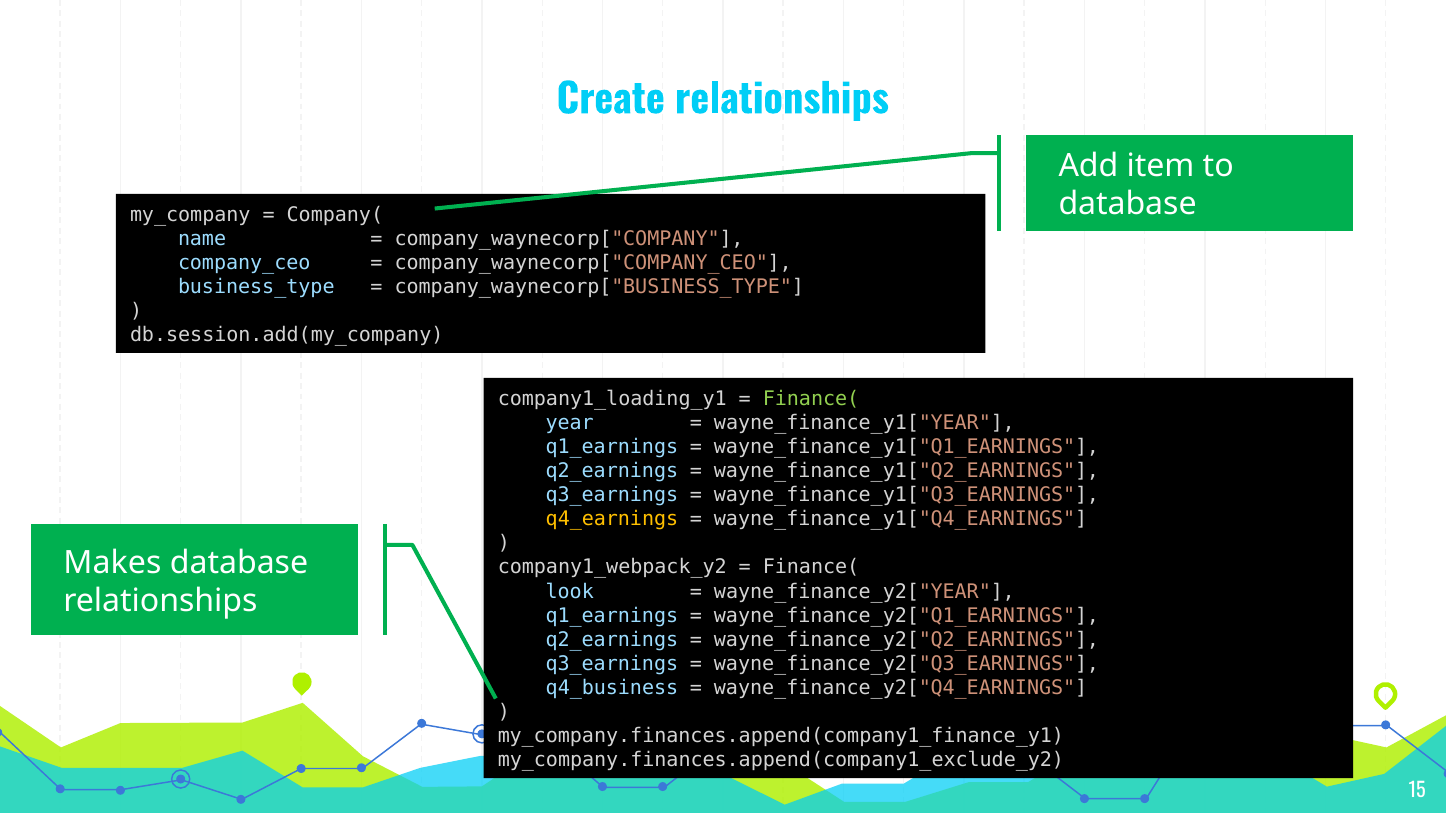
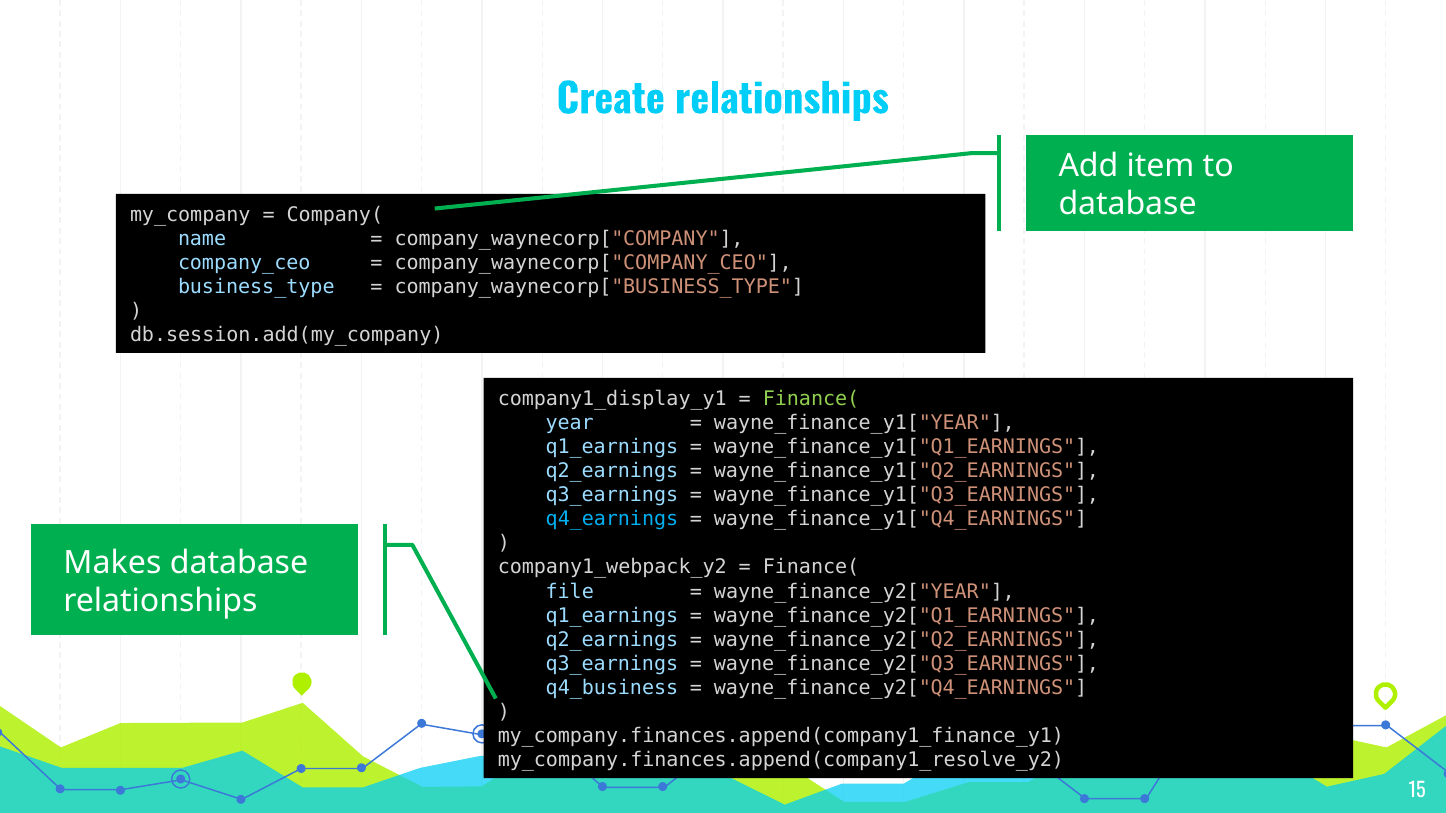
company1_loading_y1: company1_loading_y1 -> company1_display_y1
q4_earnings colour: yellow -> light blue
look: look -> file
my_company.finances.append(company1_exclude_y2: my_company.finances.append(company1_exclude_y2 -> my_company.finances.append(company1_resolve_y2
